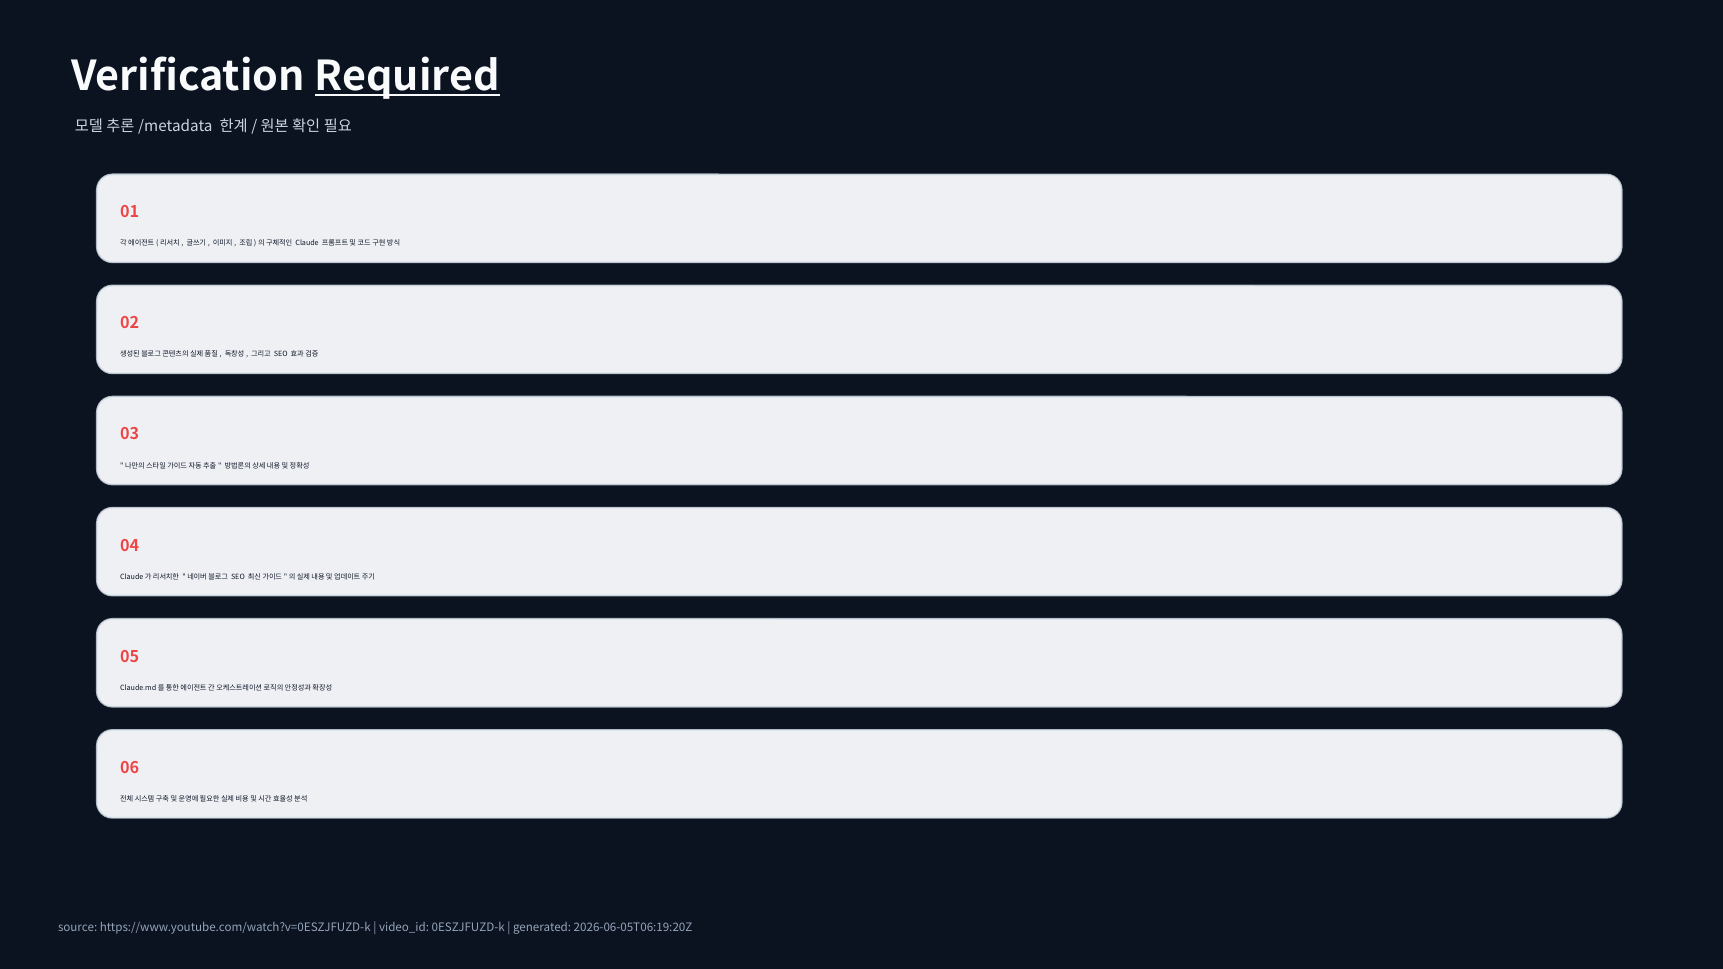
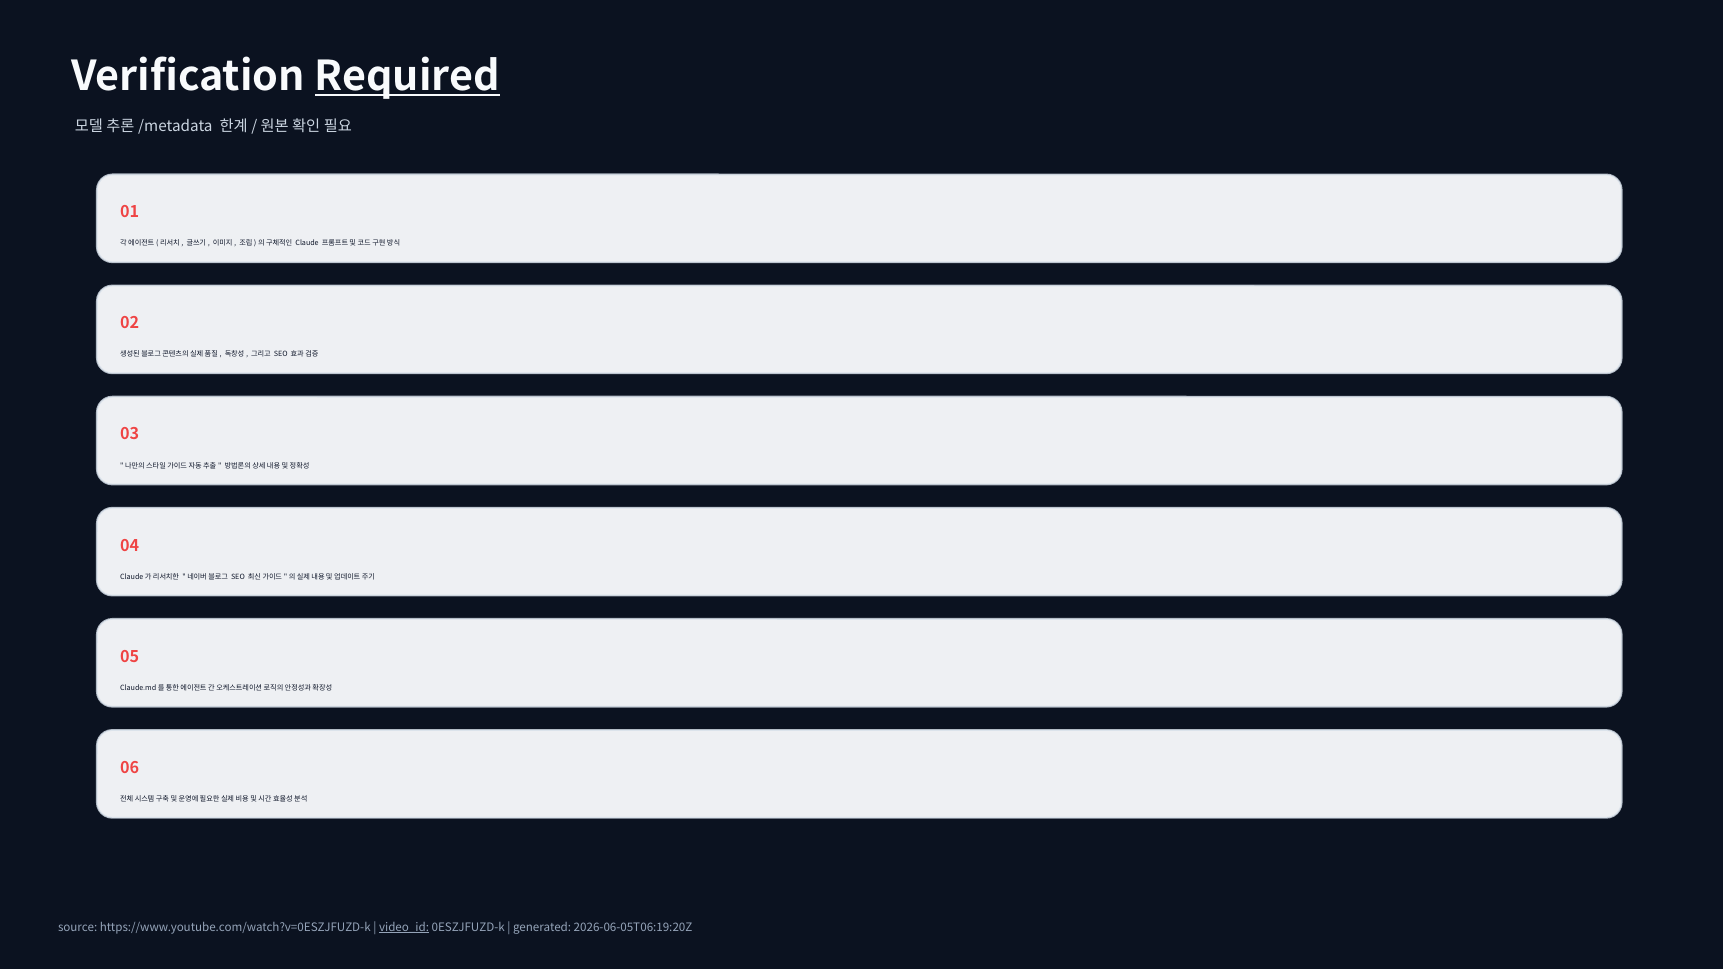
video_id underline: none -> present
